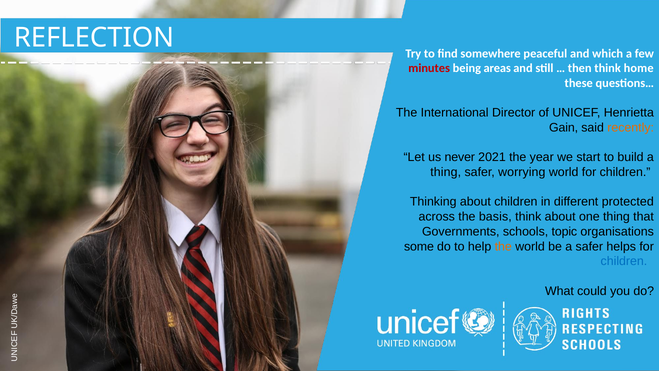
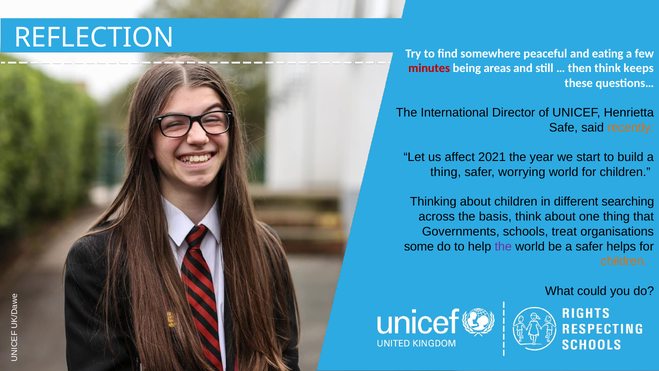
which: which -> eating
home: home -> keeps
Gain: Gain -> Safe
never: never -> affect
protected: protected -> searching
topic: topic -> treat
the at (503, 246) colour: orange -> purple
children at (624, 261) colour: blue -> orange
